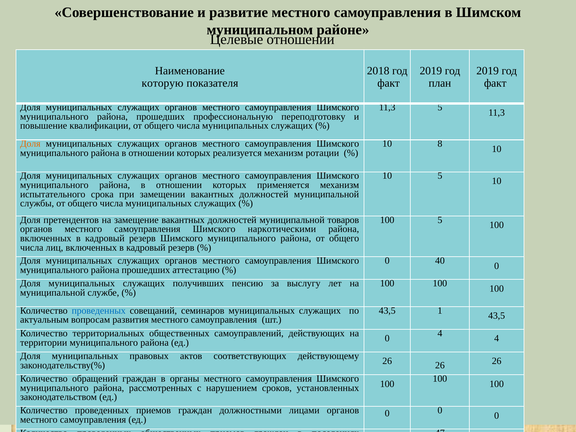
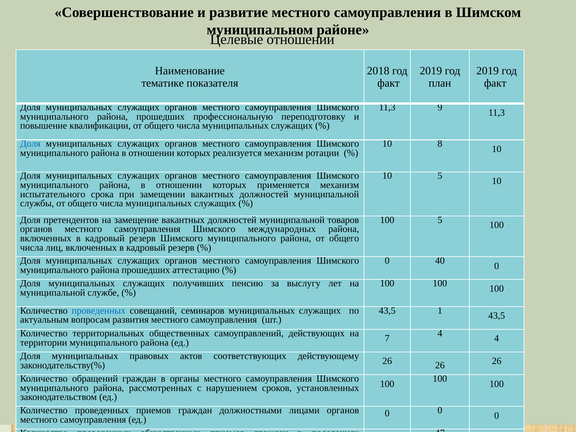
которую: которую -> тематике
11,3 5: 5 -> 9
Доля at (30, 144) colour: orange -> blue
наркотическими: наркотическими -> международных
района ед 0: 0 -> 7
